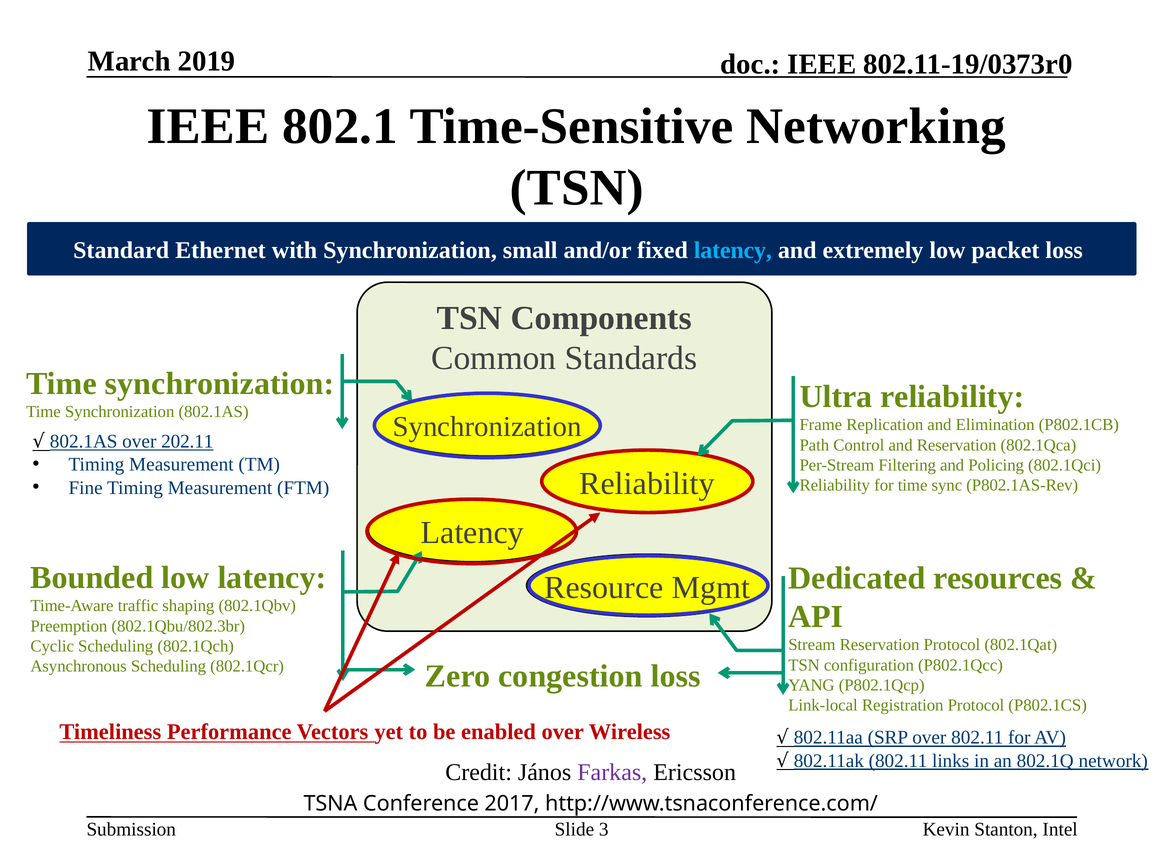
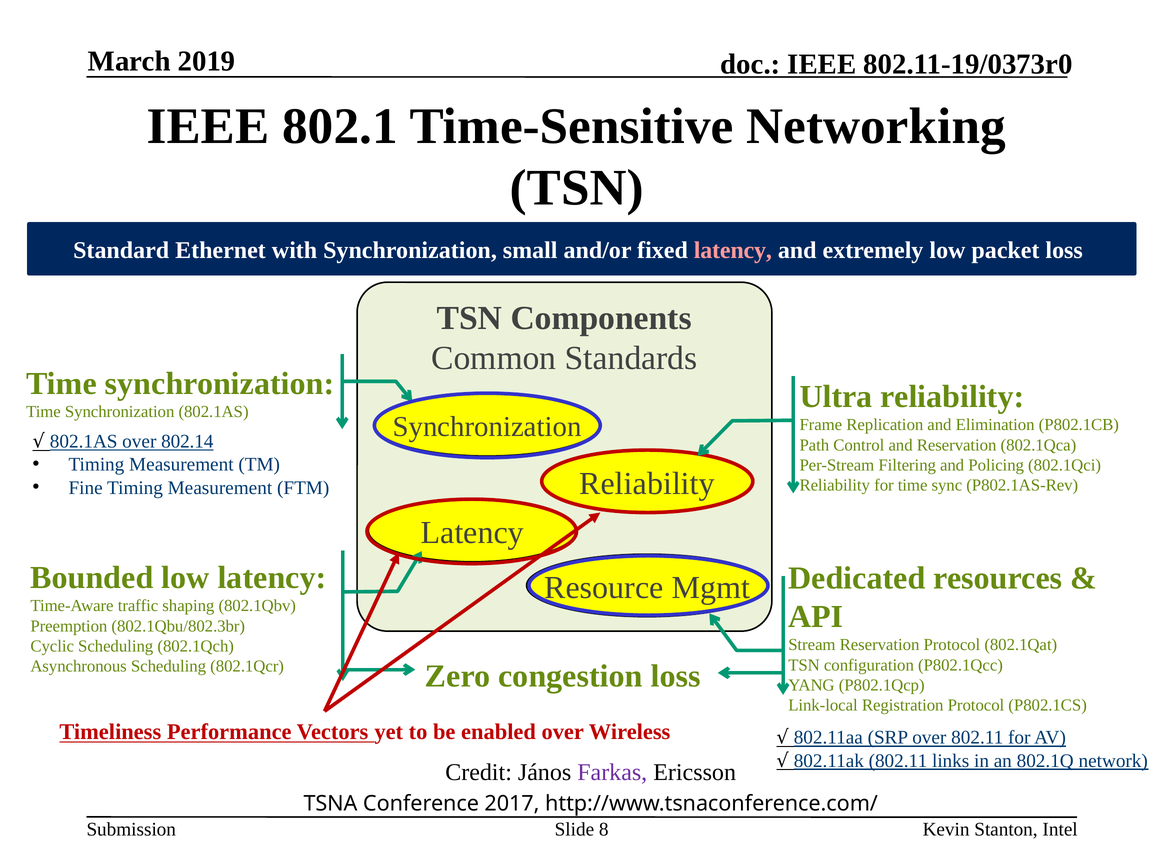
latency at (733, 251) colour: light blue -> pink
202.11: 202.11 -> 802.14
3: 3 -> 8
